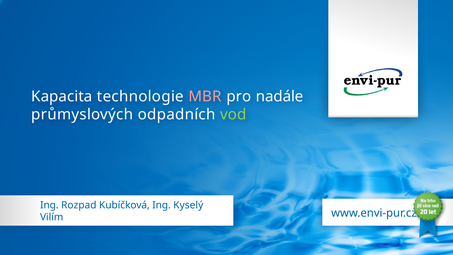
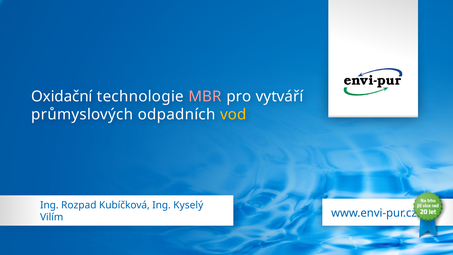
Kapacita: Kapacita -> Oxidační
nadále: nadále -> vytváří
vod colour: light green -> yellow
